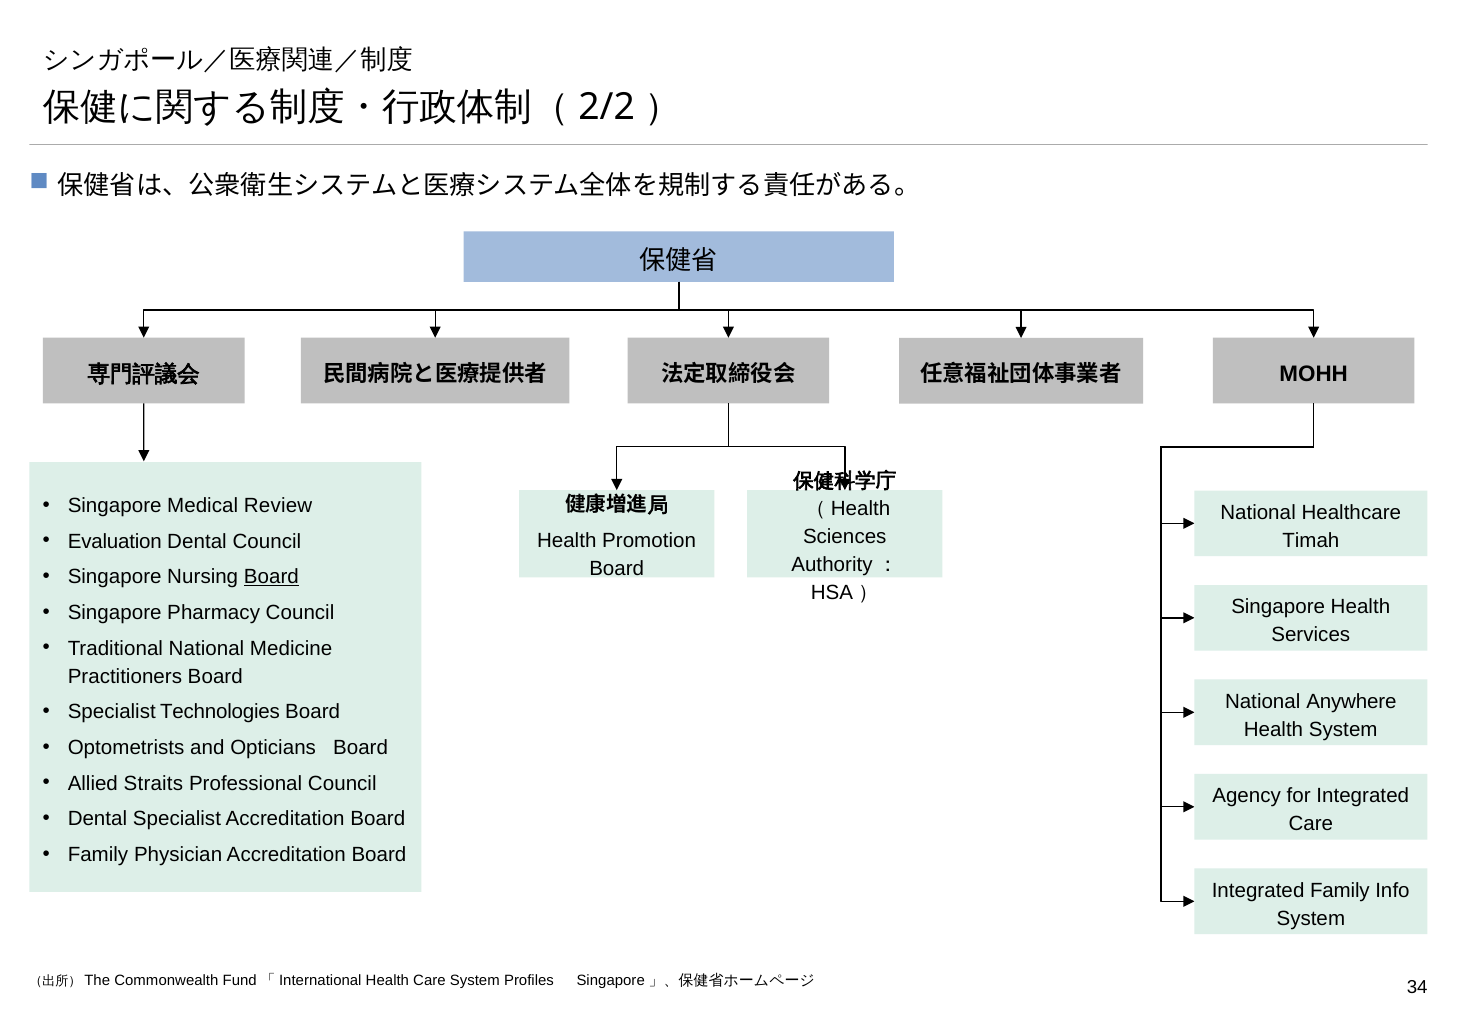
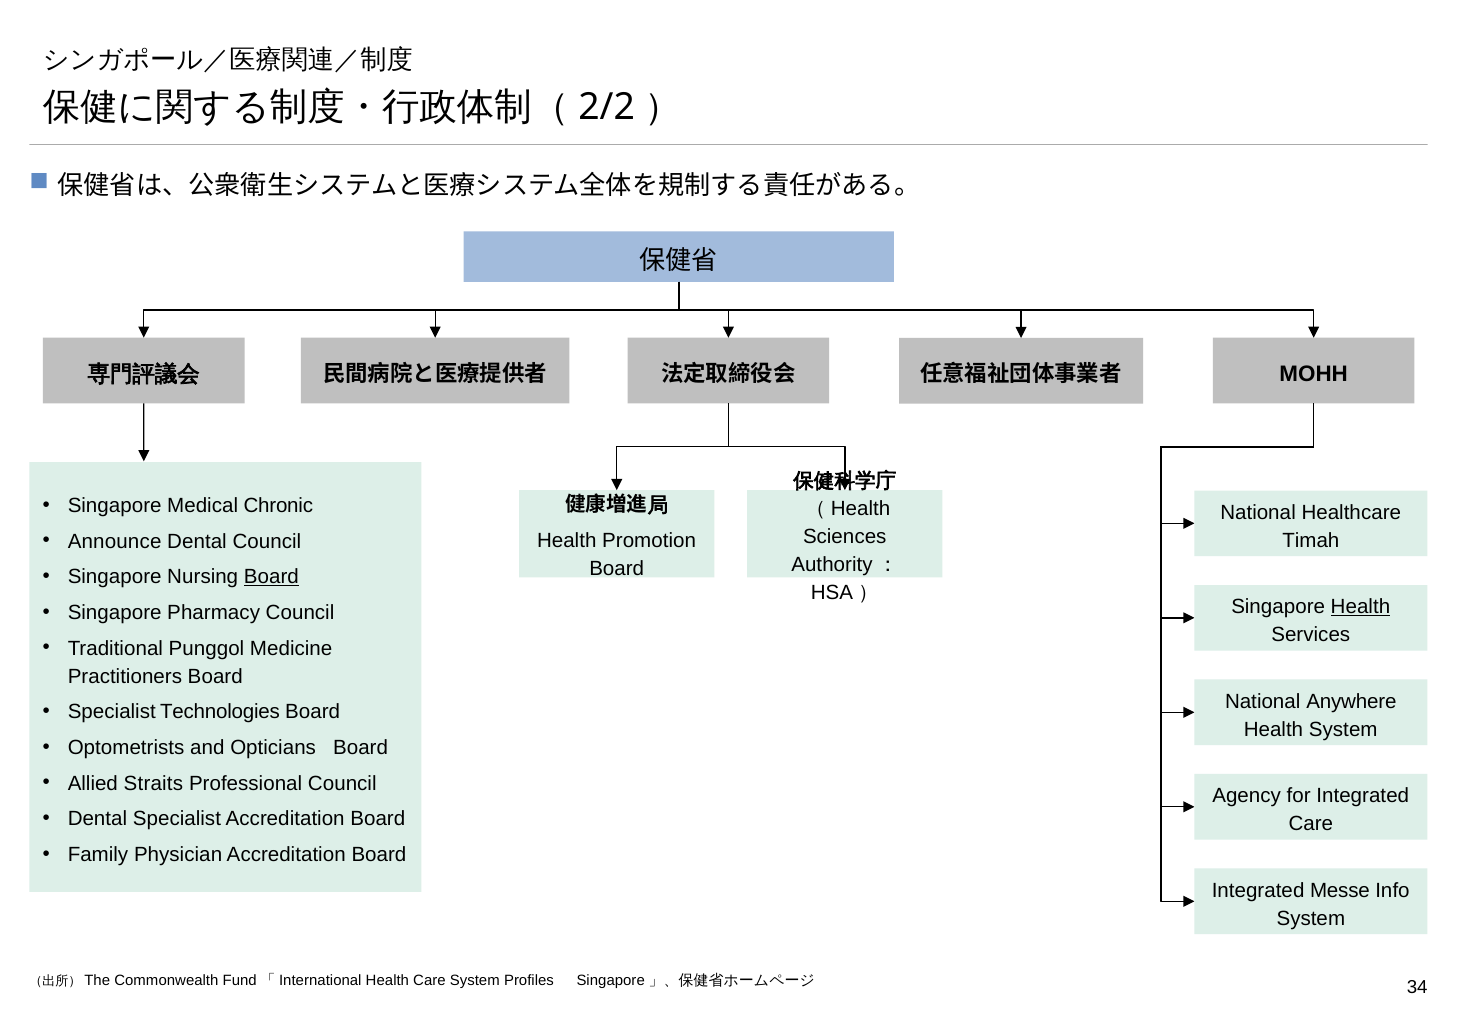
Review: Review -> Chronic
Evaluation: Evaluation -> Announce
Health at (1360, 607) underline: none -> present
Traditional National: National -> Punggol
Integrated Family: Family -> Messe
